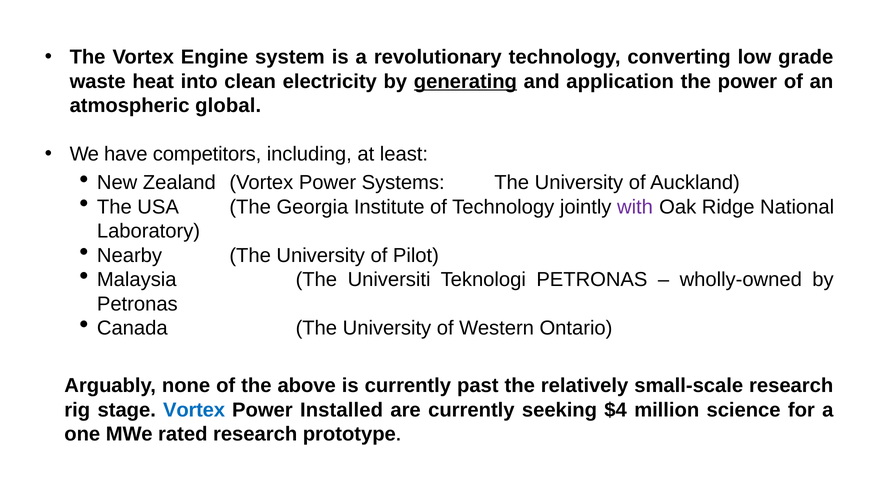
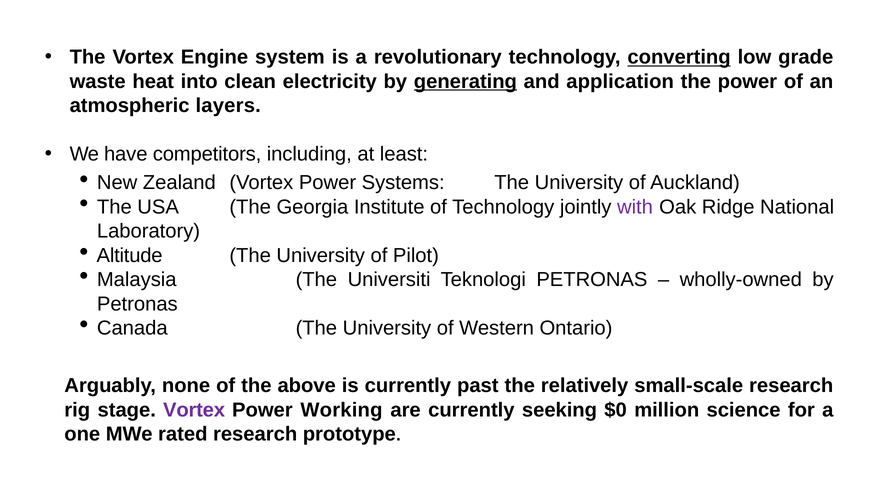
converting underline: none -> present
global: global -> layers
Nearby: Nearby -> Altitude
Vortex at (194, 411) colour: blue -> purple
Installed: Installed -> Working
$4: $4 -> $0
